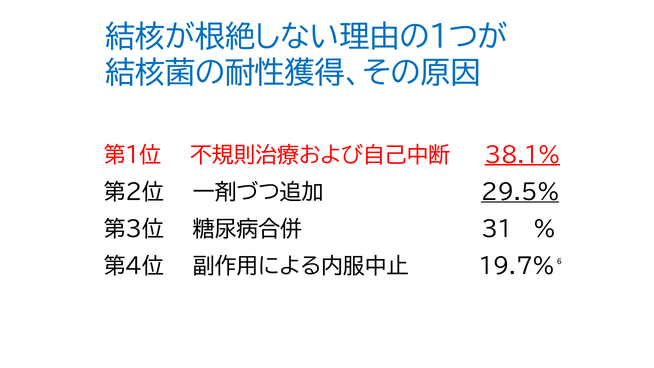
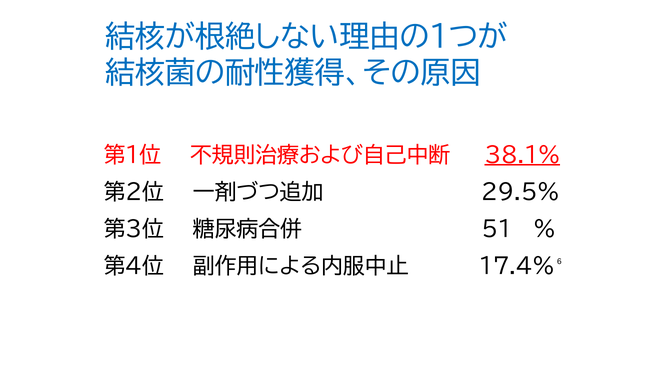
29.5% underline: present -> none
31: 31 -> 51
19.7%: 19.7% -> 17.4%
